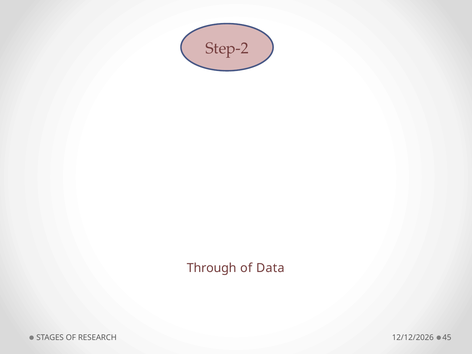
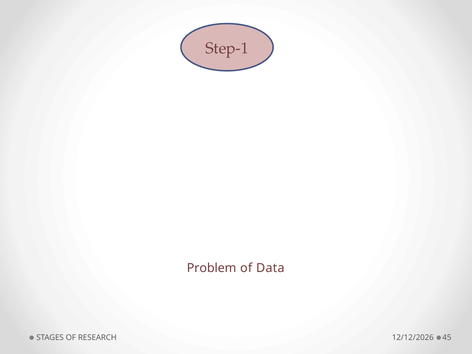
Step-2: Step-2 -> Step-1
Through: Through -> Problem
